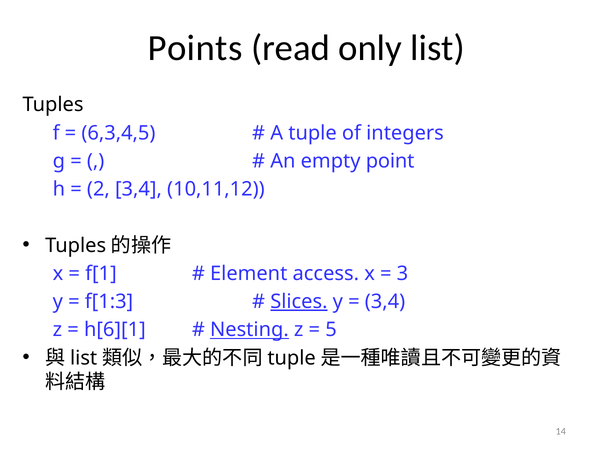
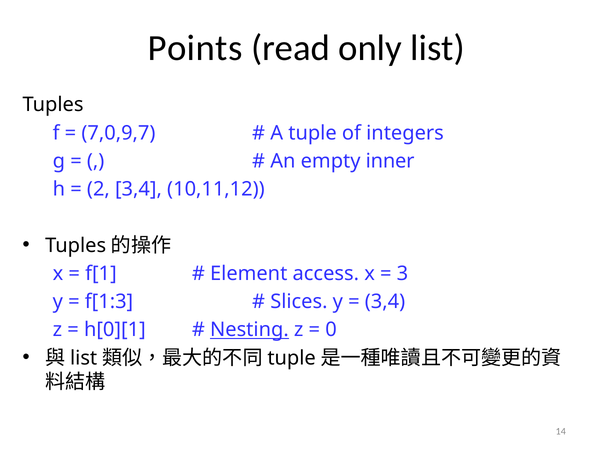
6,3,4,5: 6,3,4,5 -> 7,0,9,7
point: point -> inner
Slices underline: present -> none
h[6][1: h[6][1 -> h[0][1
5: 5 -> 0
